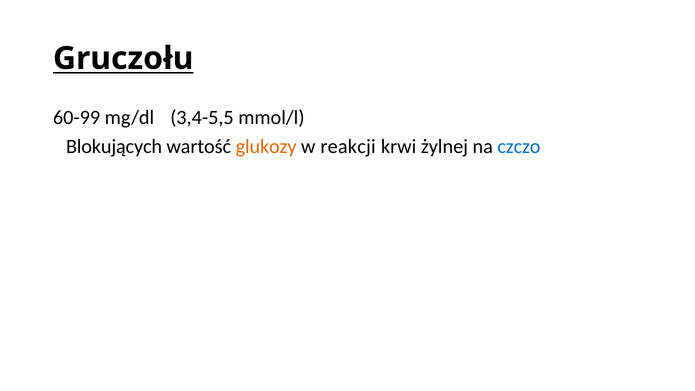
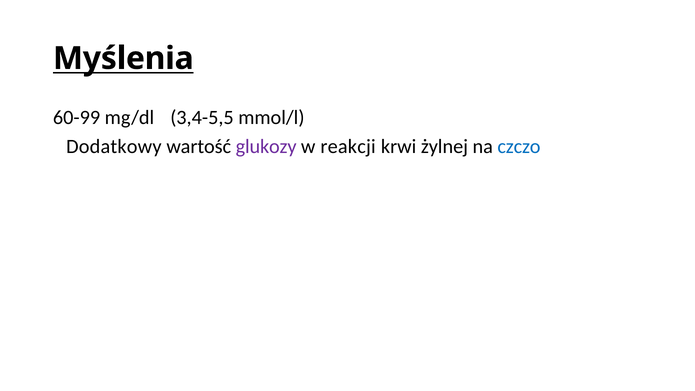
Gruczołu: Gruczołu -> Myślenia
Blokujących: Blokujących -> Dodatkowy
glukozy colour: orange -> purple
